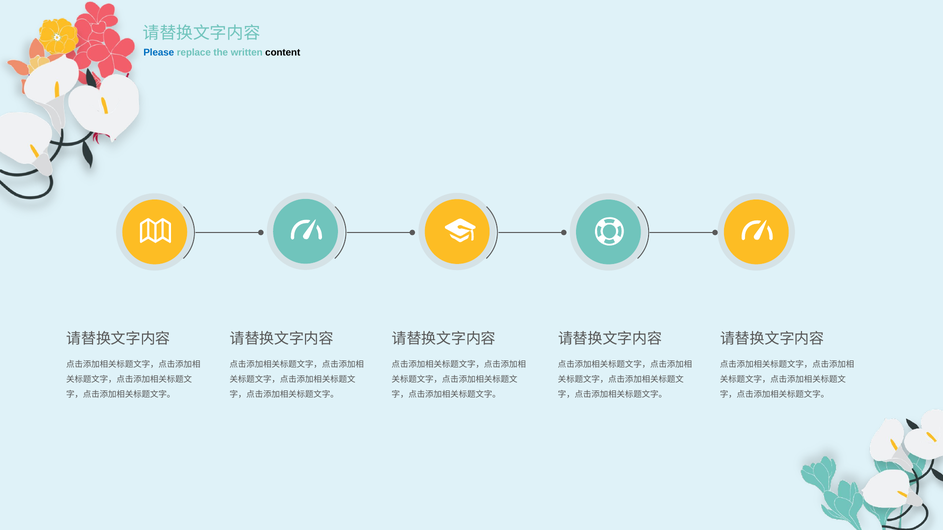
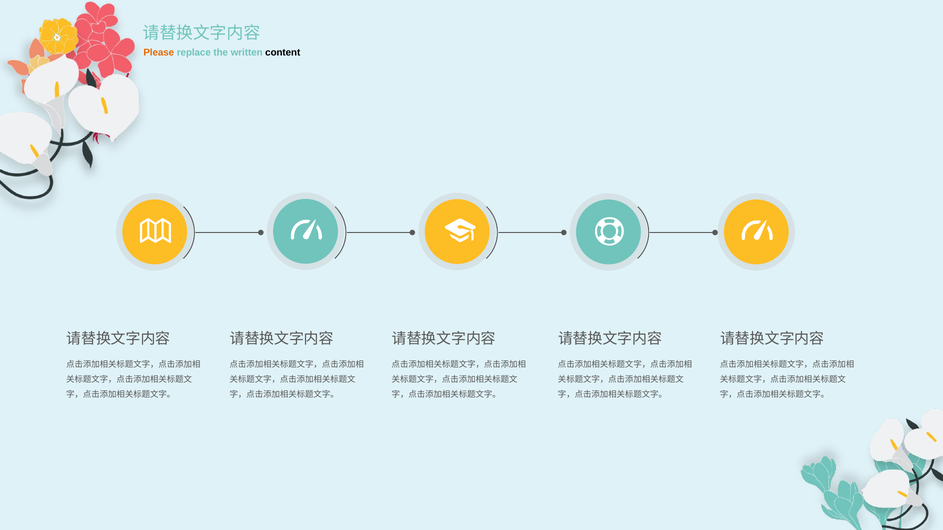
Please colour: blue -> orange
